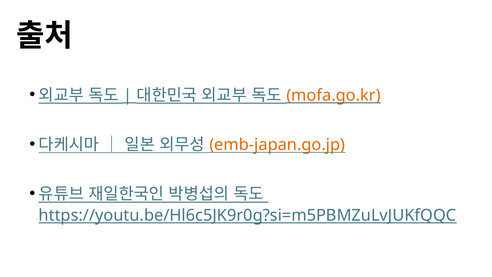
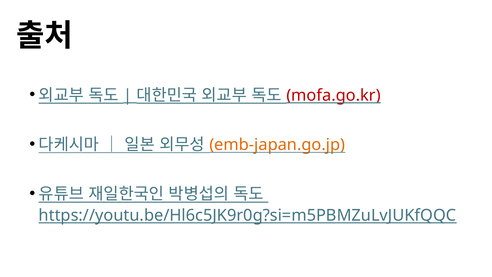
mofa.go.kr colour: orange -> red
